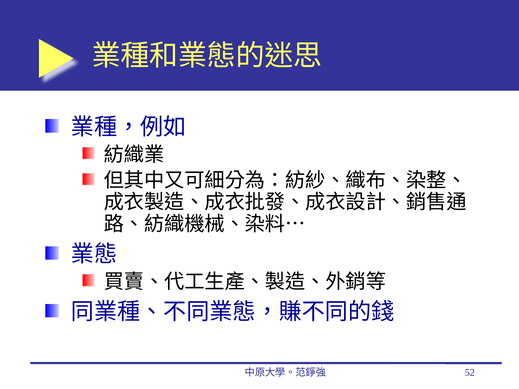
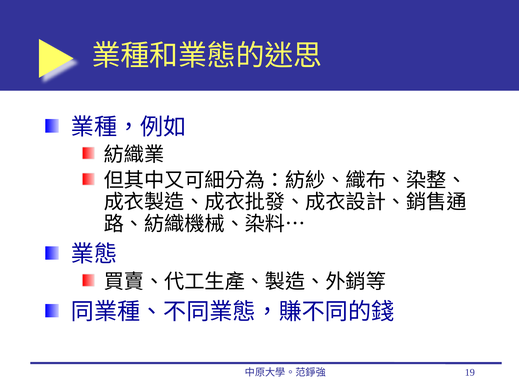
52: 52 -> 19
